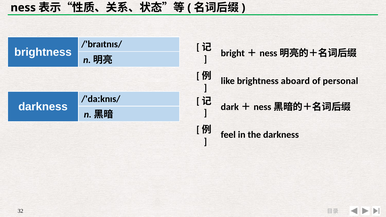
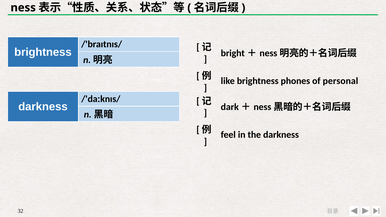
aboard: aboard -> phones
